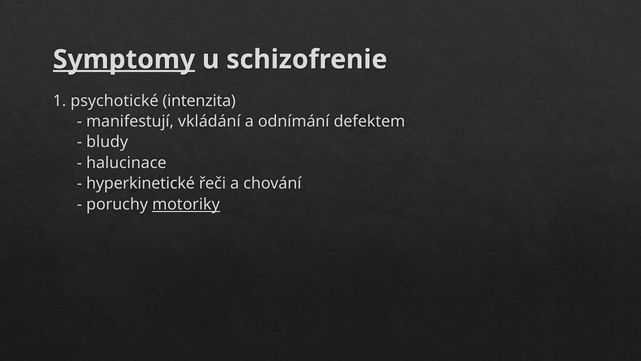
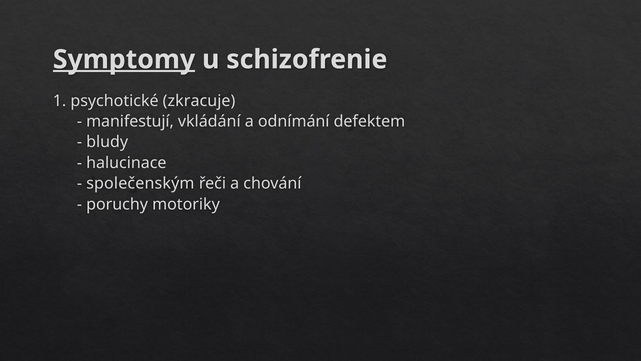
intenzita: intenzita -> zkracuje
hyperkinetické: hyperkinetické -> společenským
motoriky underline: present -> none
